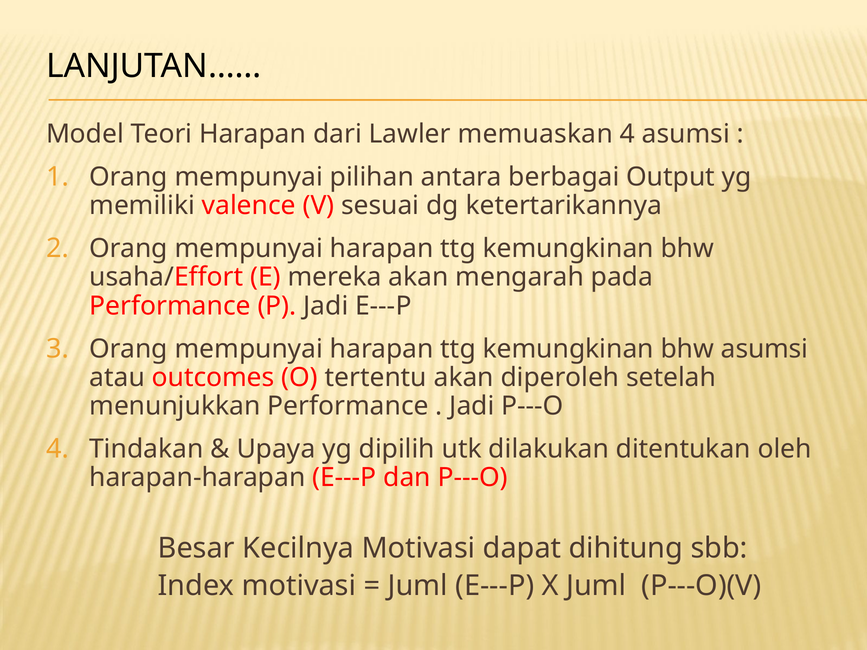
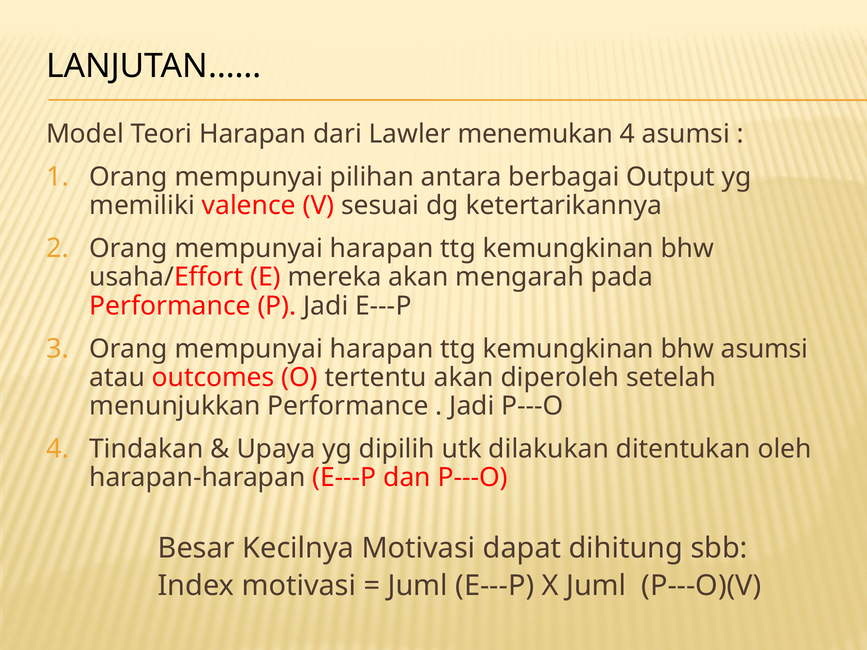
memuaskan: memuaskan -> menemukan
